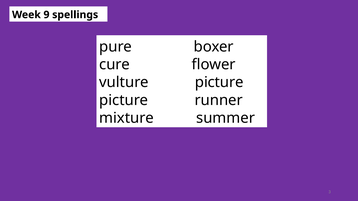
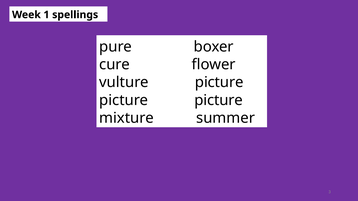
9: 9 -> 1
runner at (219, 100): runner -> picture
